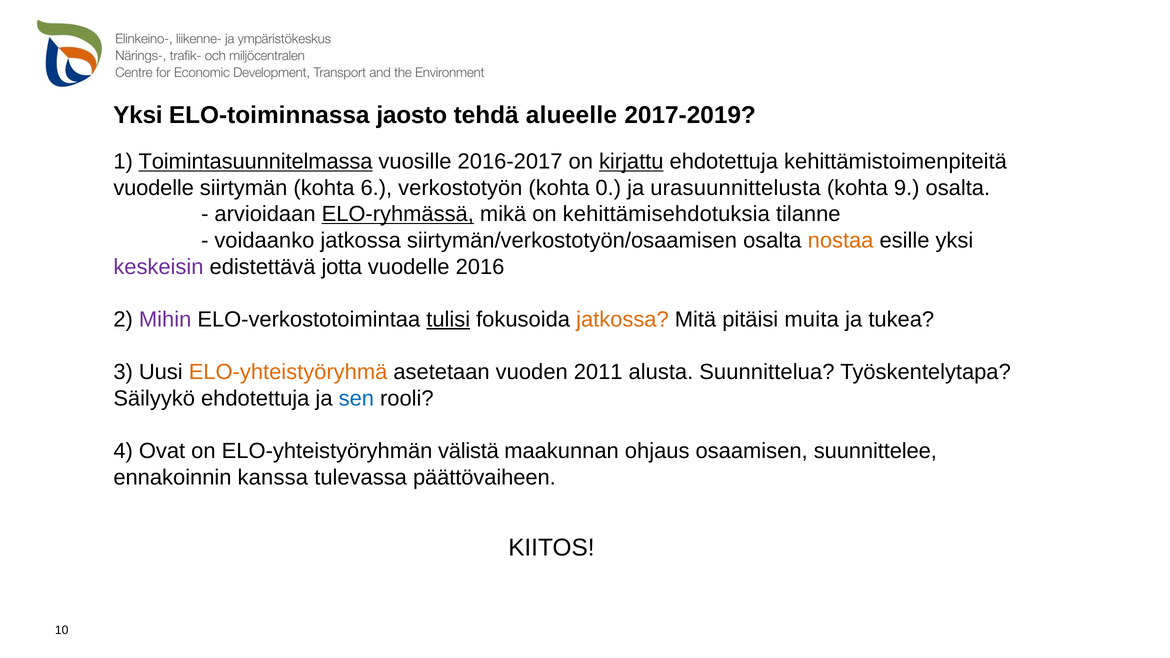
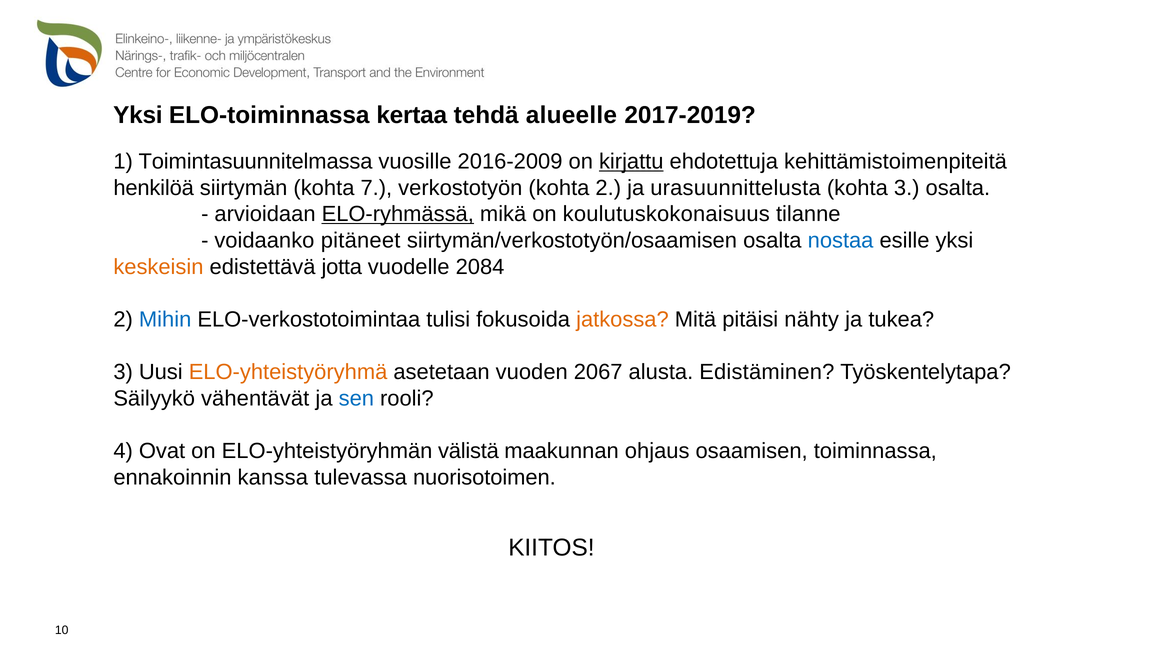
jaosto: jaosto -> kertaa
Toimintasuunnitelmassa underline: present -> none
2016-2017: 2016-2017 -> 2016-2009
vuodelle at (154, 188): vuodelle -> henkilöä
6: 6 -> 7
kohta 0: 0 -> 2
kohta 9: 9 -> 3
kehittämisehdotuksia: kehittämisehdotuksia -> koulutuskokonaisuus
voidaanko jatkossa: jatkossa -> pitäneet
nostaa colour: orange -> blue
keskeisin colour: purple -> orange
2016: 2016 -> 2084
Mihin colour: purple -> blue
tulisi underline: present -> none
muita: muita -> nähty
2011: 2011 -> 2067
Suunnittelua: Suunnittelua -> Edistäminen
Säilyykö ehdotettuja: ehdotettuja -> vähentävät
suunnittelee: suunnittelee -> toiminnassa
päättövaiheen: päättövaiheen -> nuorisotoimen
